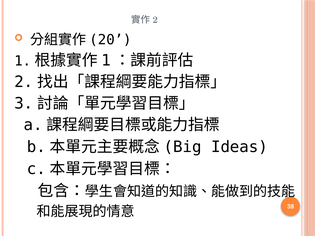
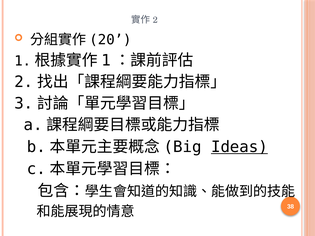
Ideas underline: none -> present
